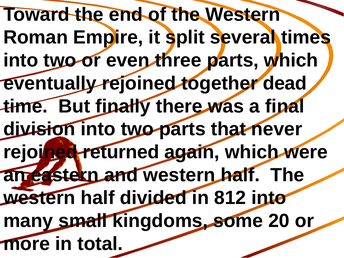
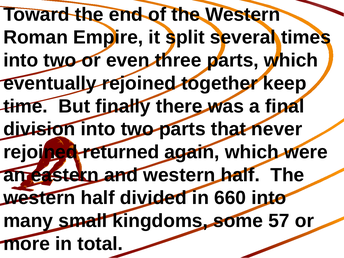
dead: dead -> keep
812: 812 -> 660
20: 20 -> 57
